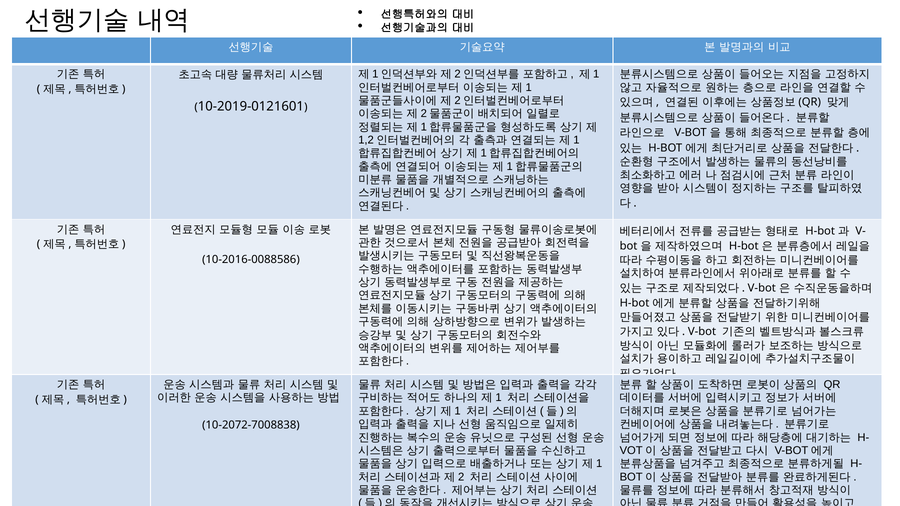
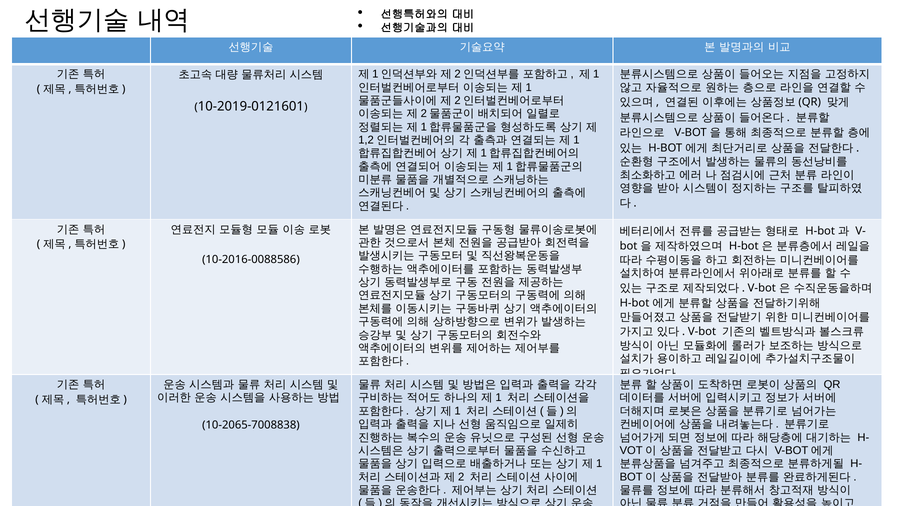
10-2072-7008838: 10-2072-7008838 -> 10-2065-7008838
